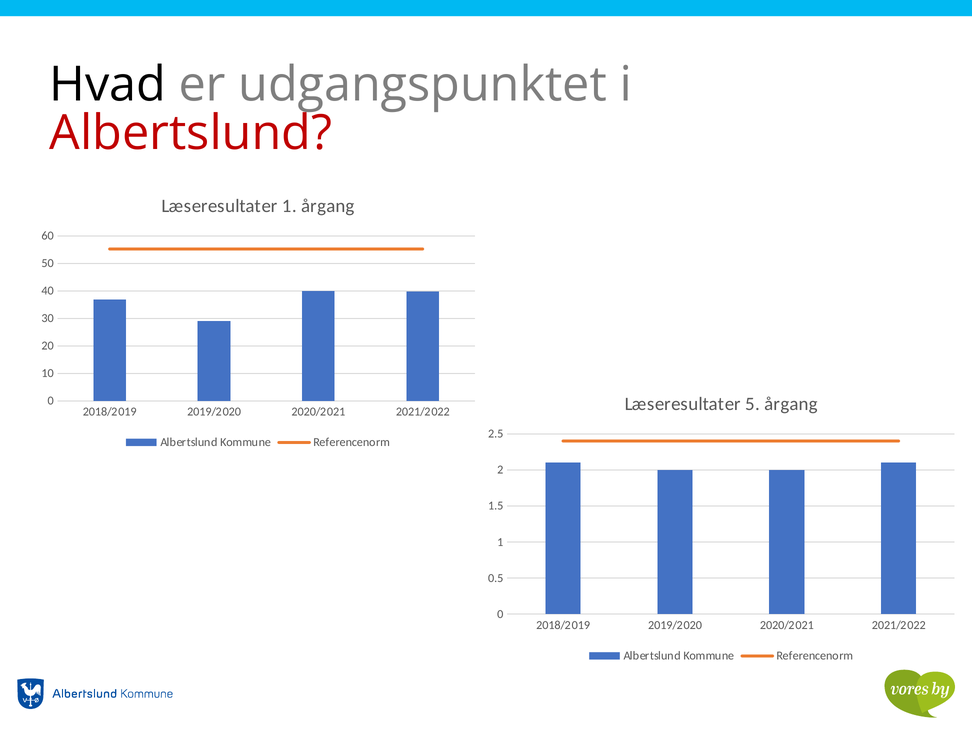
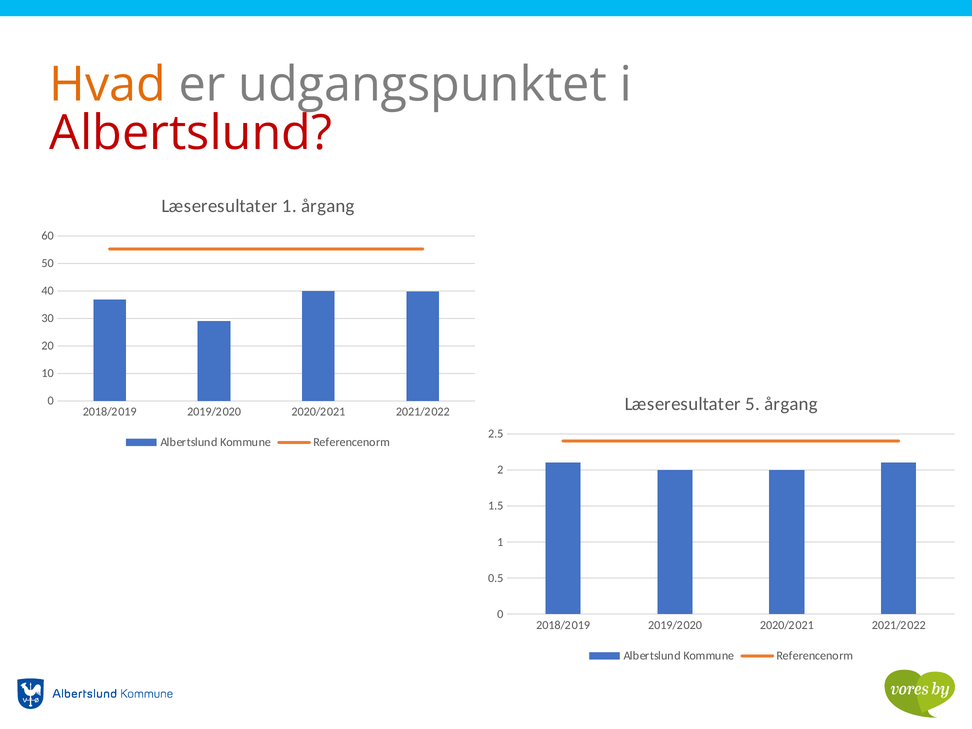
Hvad colour: black -> orange
